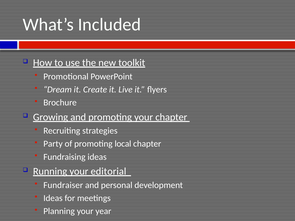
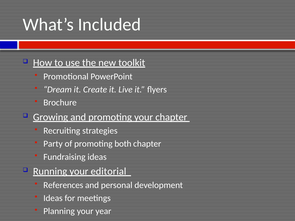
local: local -> both
Fundraiser: Fundraiser -> References
